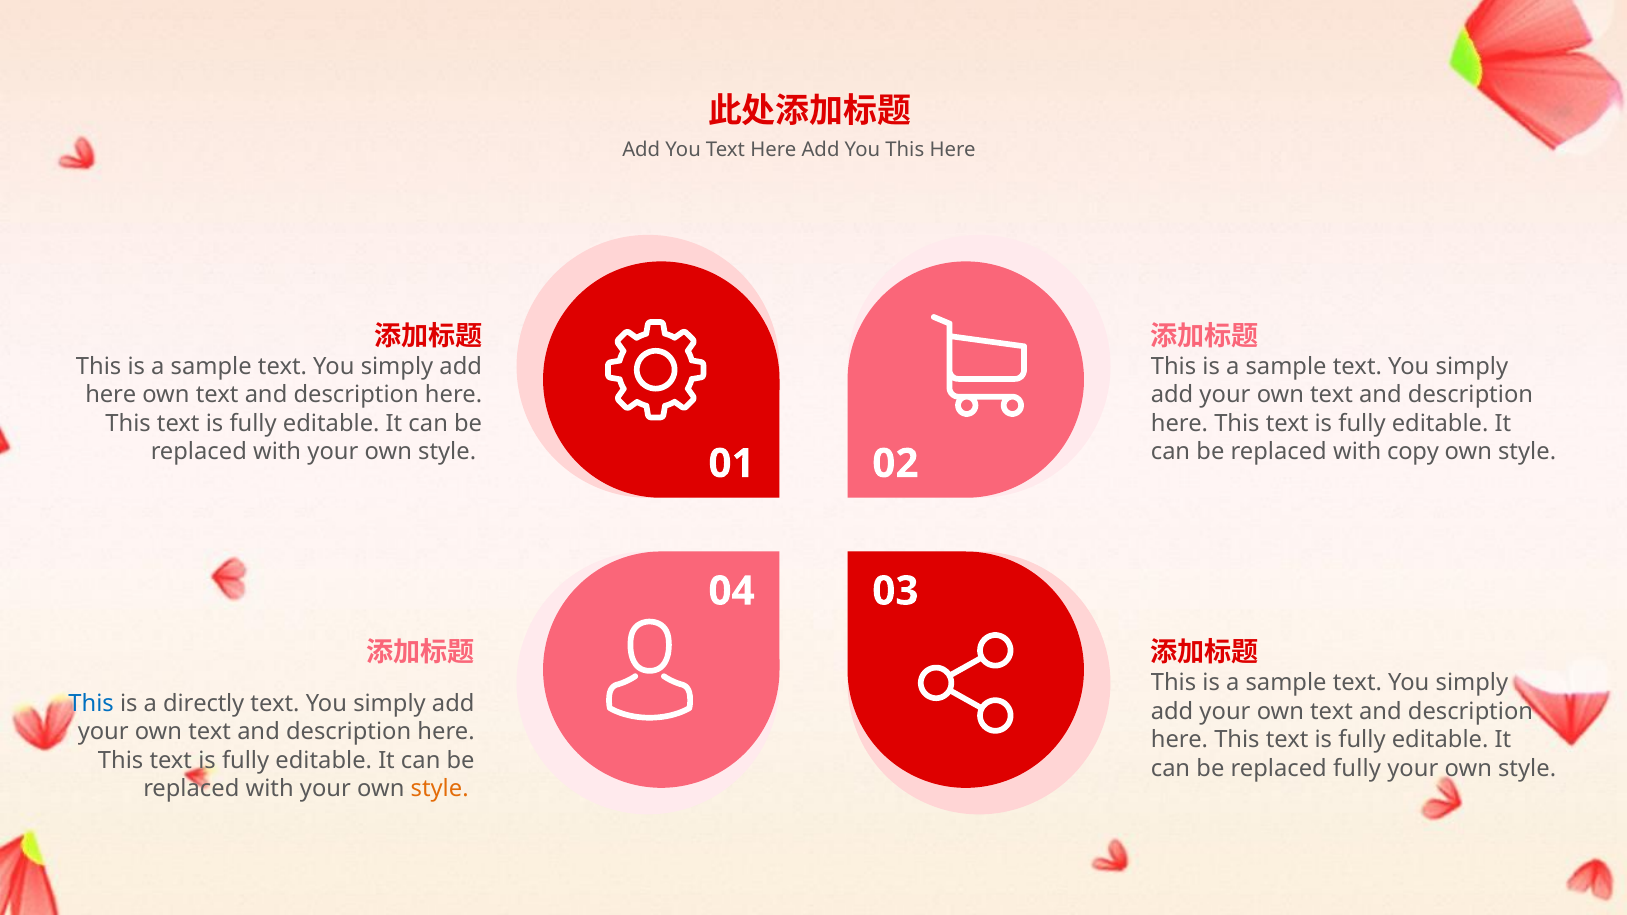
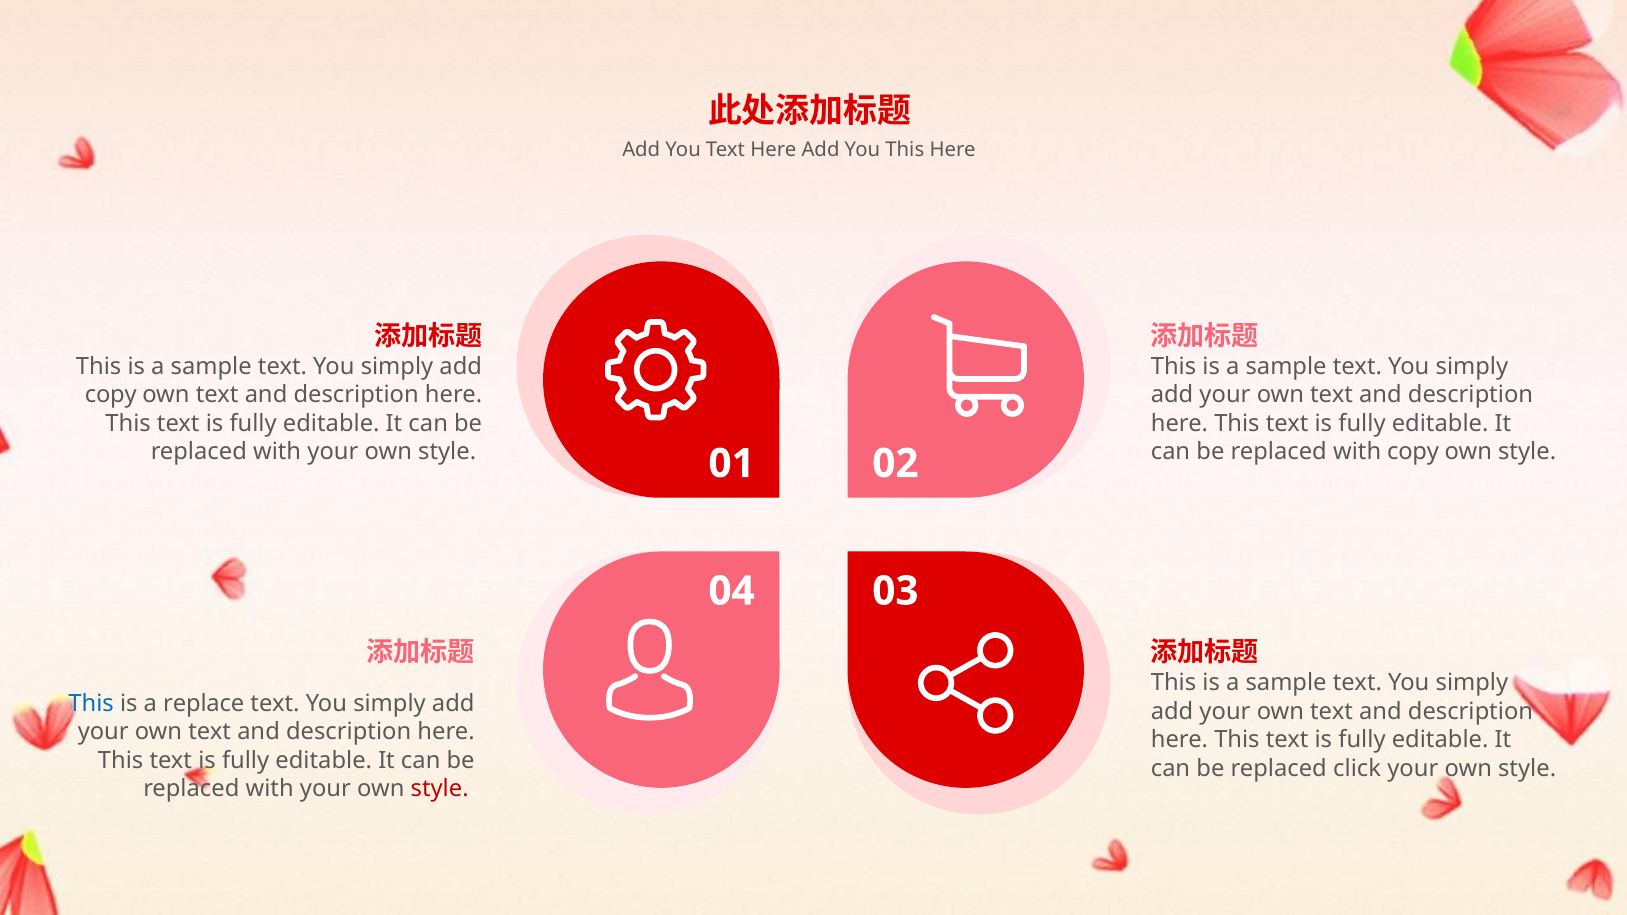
here at (111, 395): here -> copy
directly: directly -> replace
replaced fully: fully -> click
style at (440, 789) colour: orange -> red
